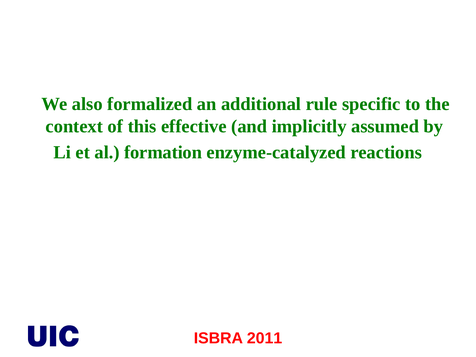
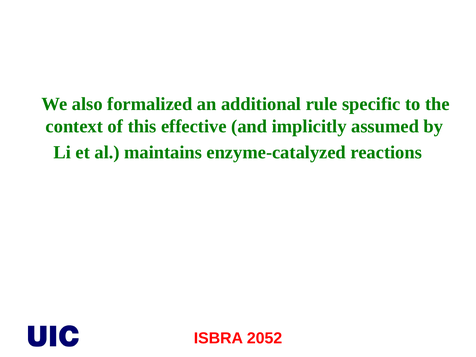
formation: formation -> maintains
2011: 2011 -> 2052
